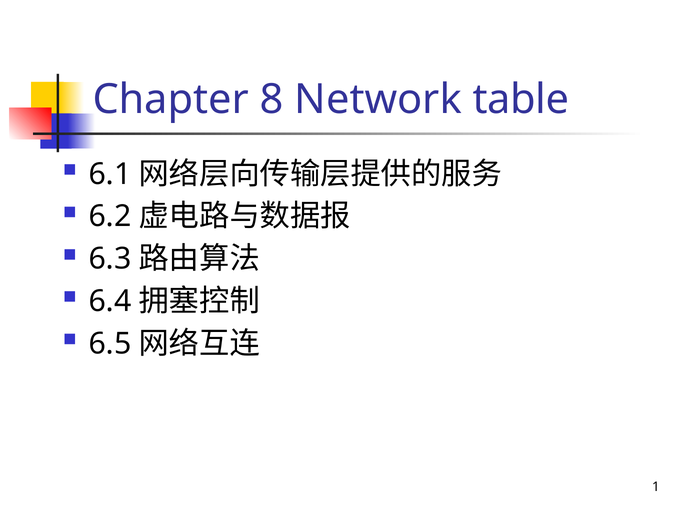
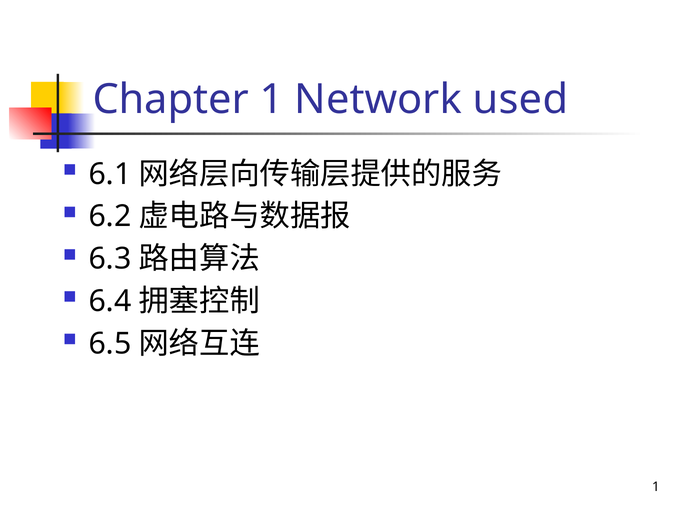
Chapter 8: 8 -> 1
table: table -> used
